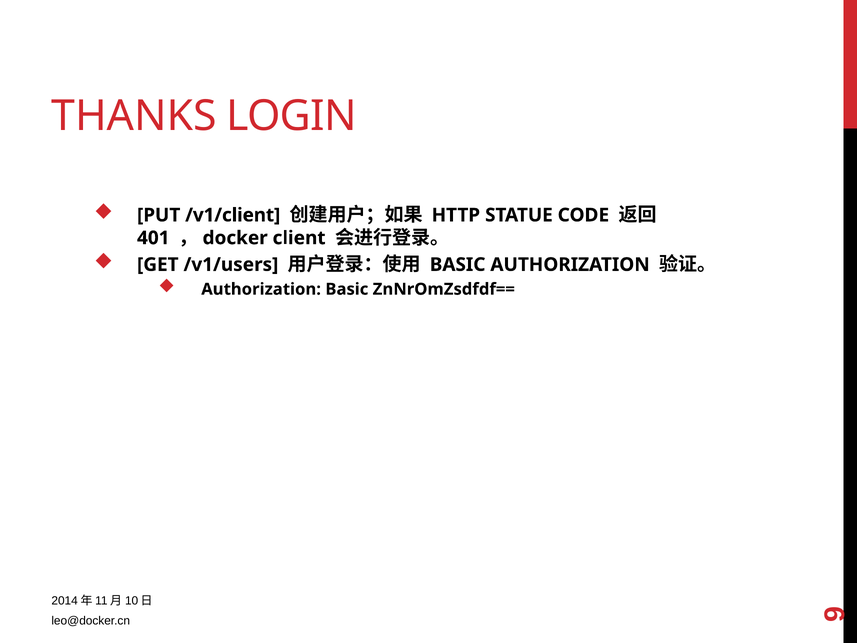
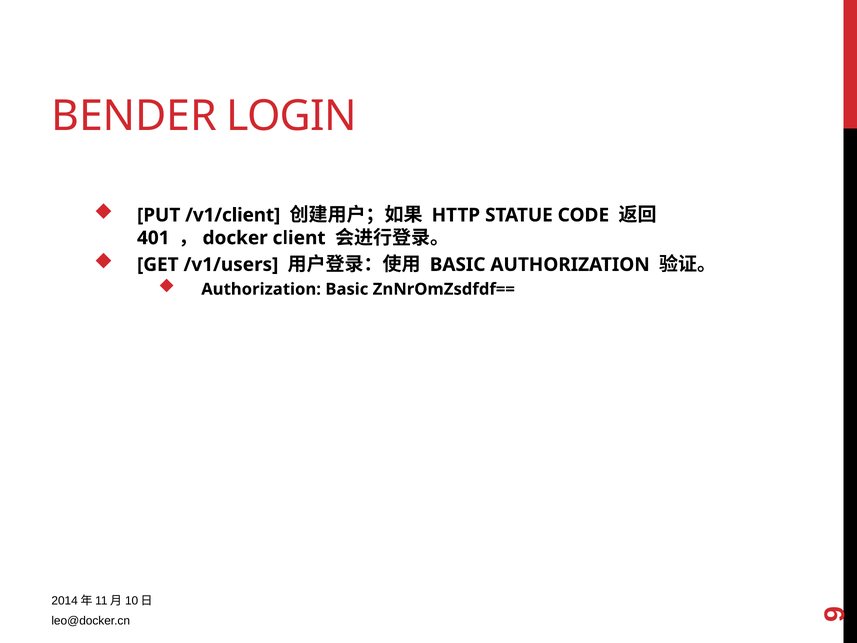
THANKS: THANKS -> BENDER
